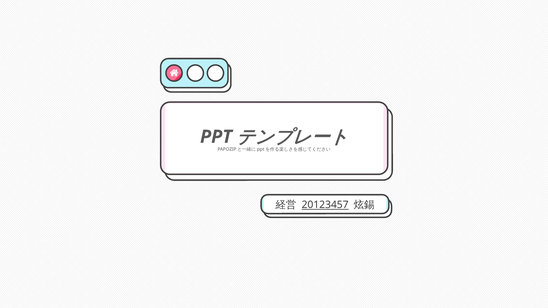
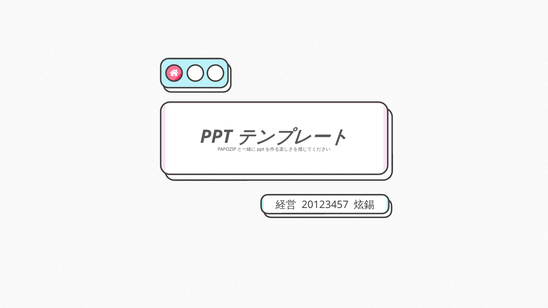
20123457 underline: present -> none
